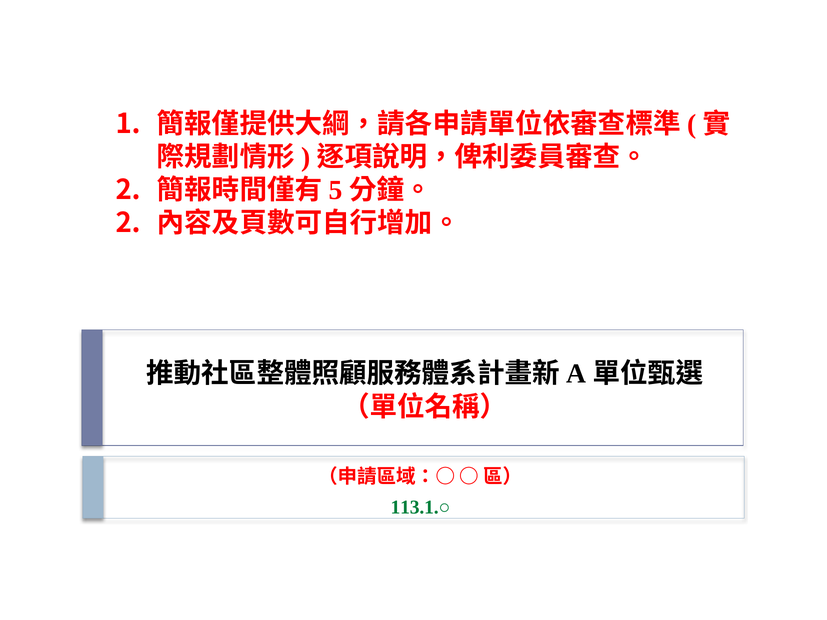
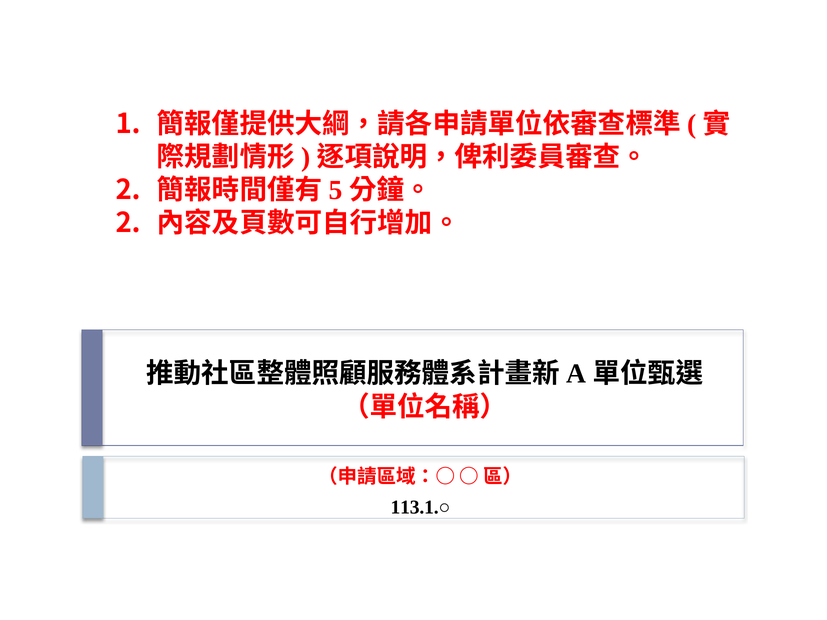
113.1.○ colour: green -> black
